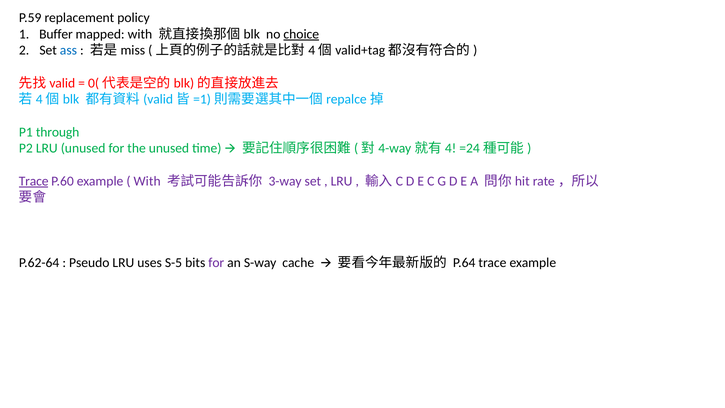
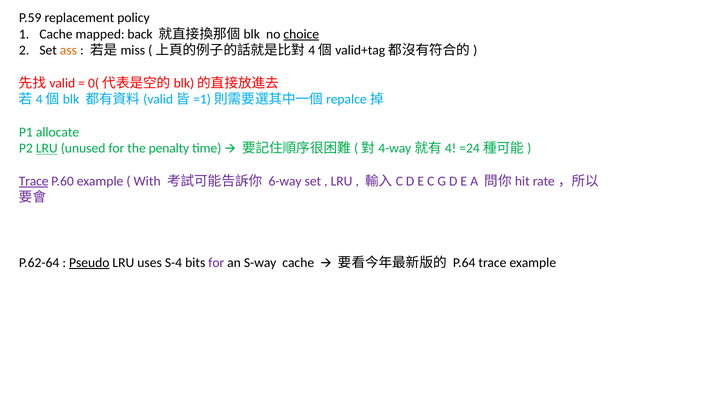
Buffer at (56, 34): Buffer -> Cache
mapped with: with -> back
ass colour: blue -> orange
through: through -> allocate
LRU at (47, 148) underline: none -> present
the unused: unused -> penalty
3-way: 3-way -> 6-way
Pseudo underline: none -> present
S-5: S-5 -> S-4
